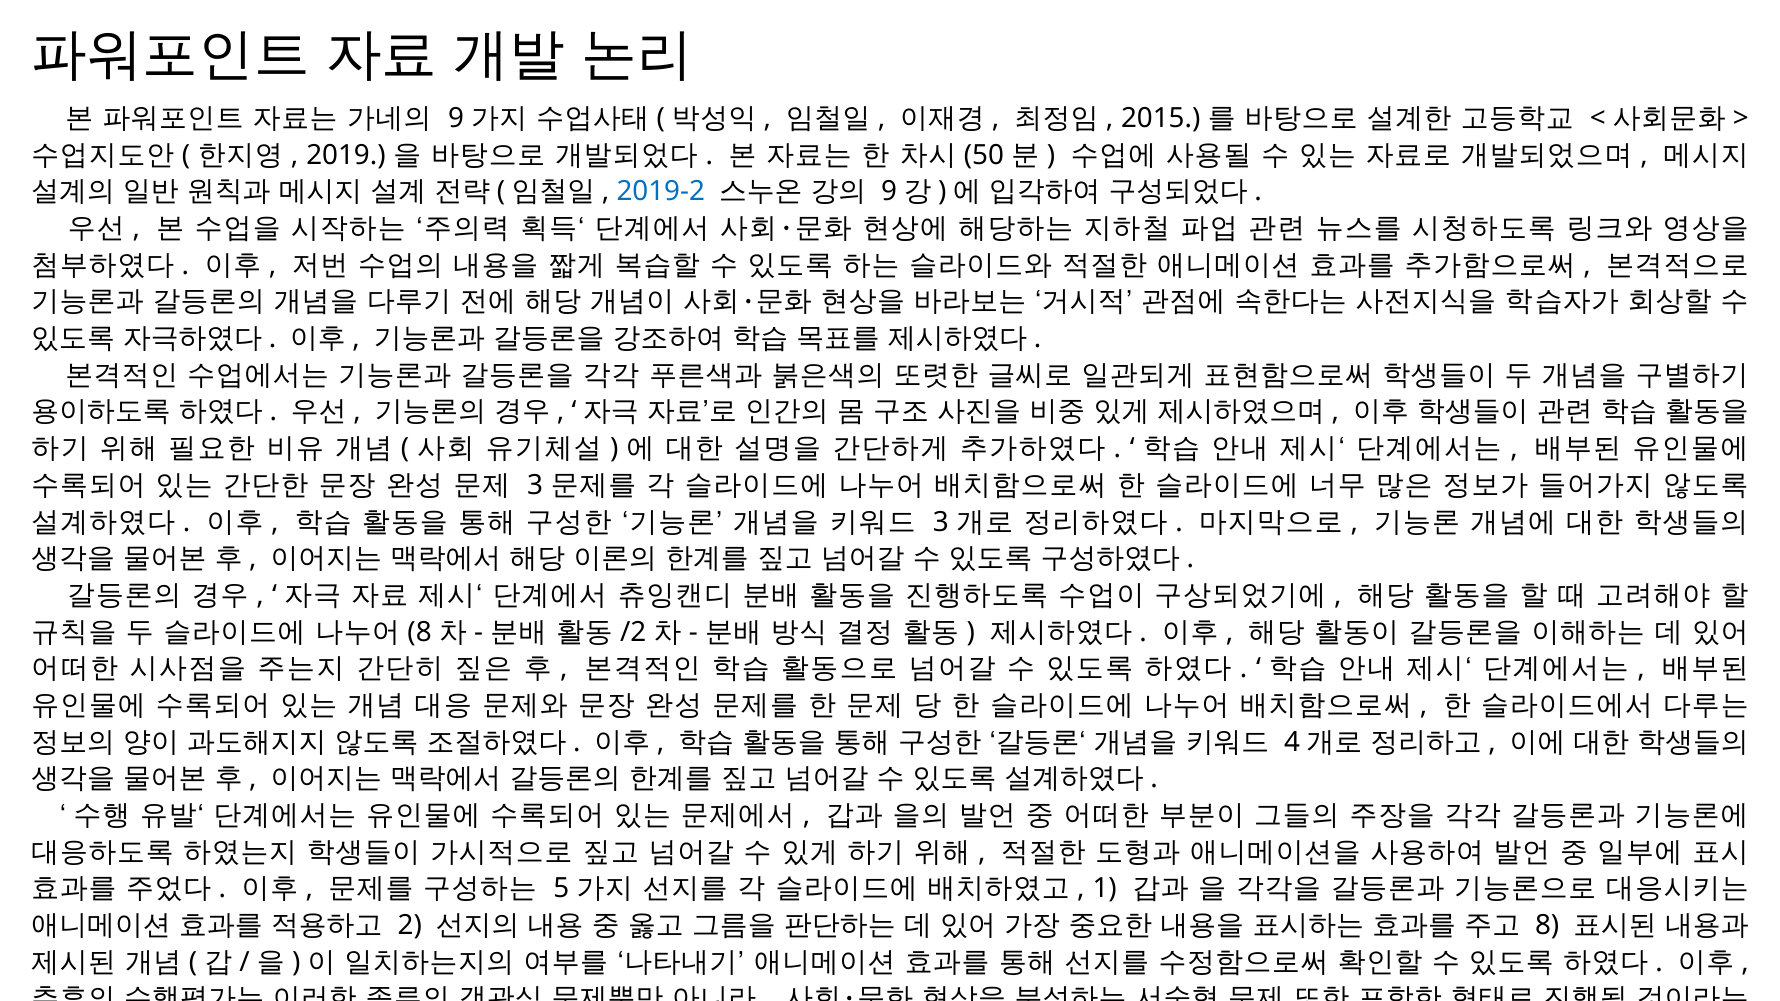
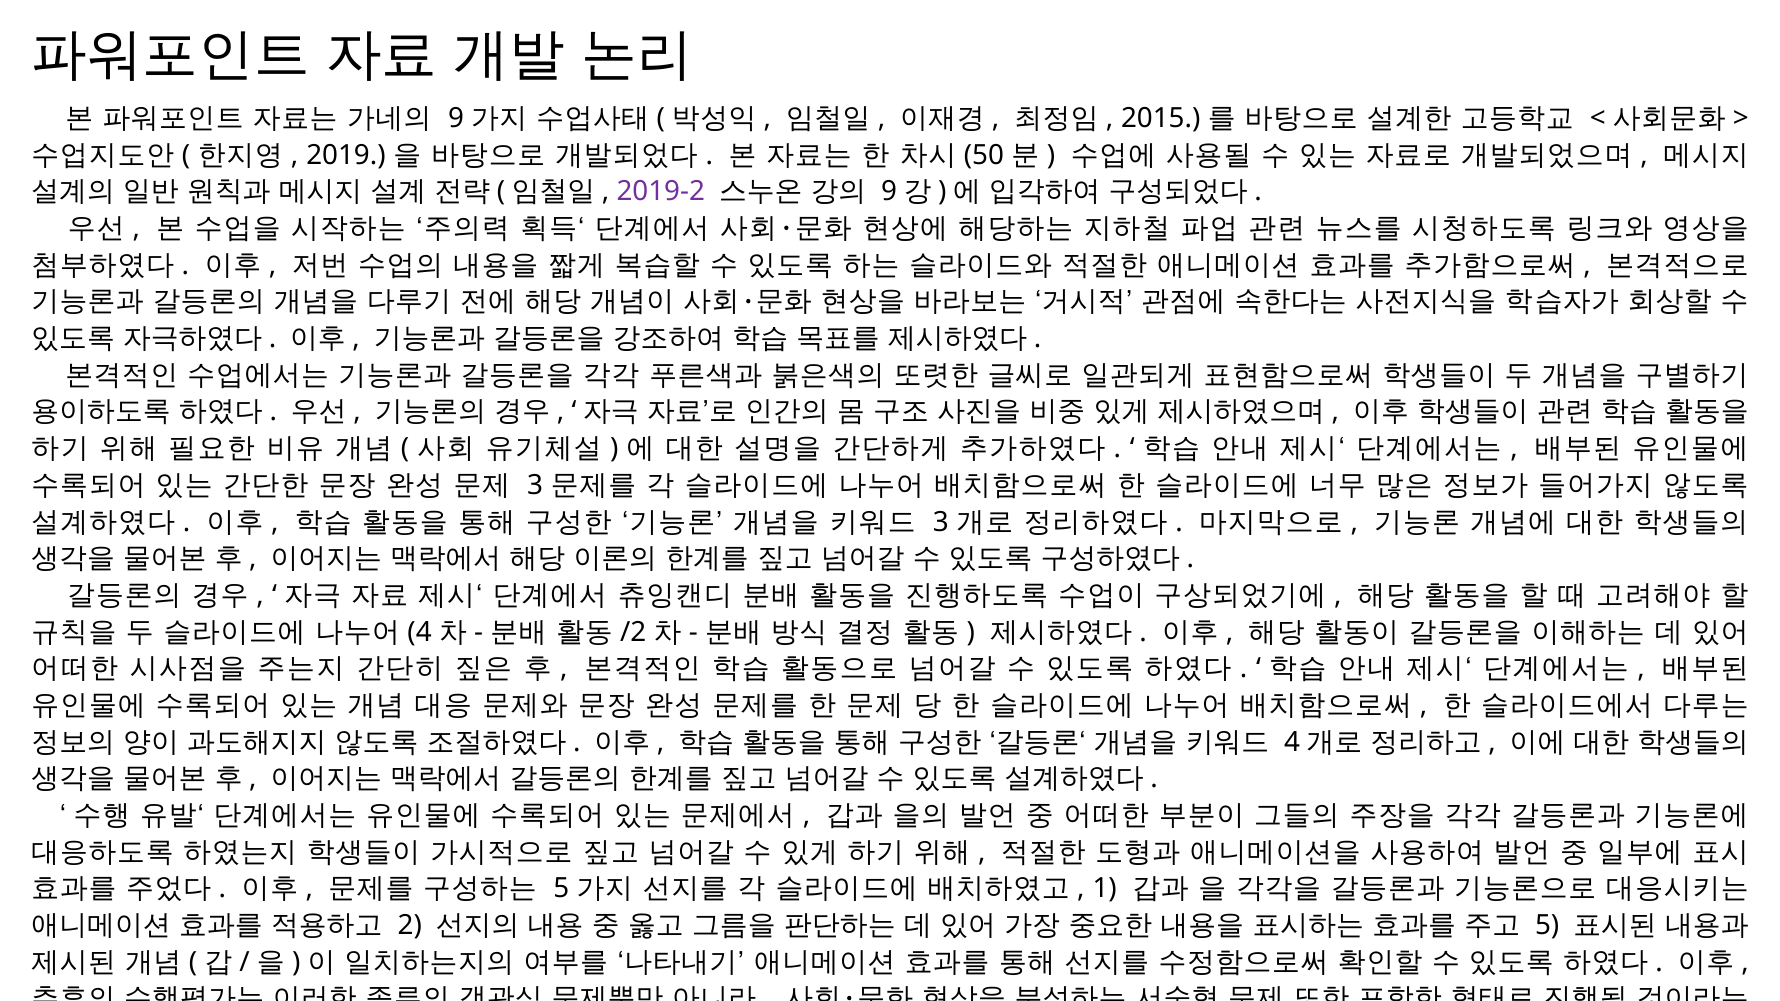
2019-2 colour: blue -> purple
8 at (420, 632): 8 -> 4
8 at (1547, 926): 8 -> 5
